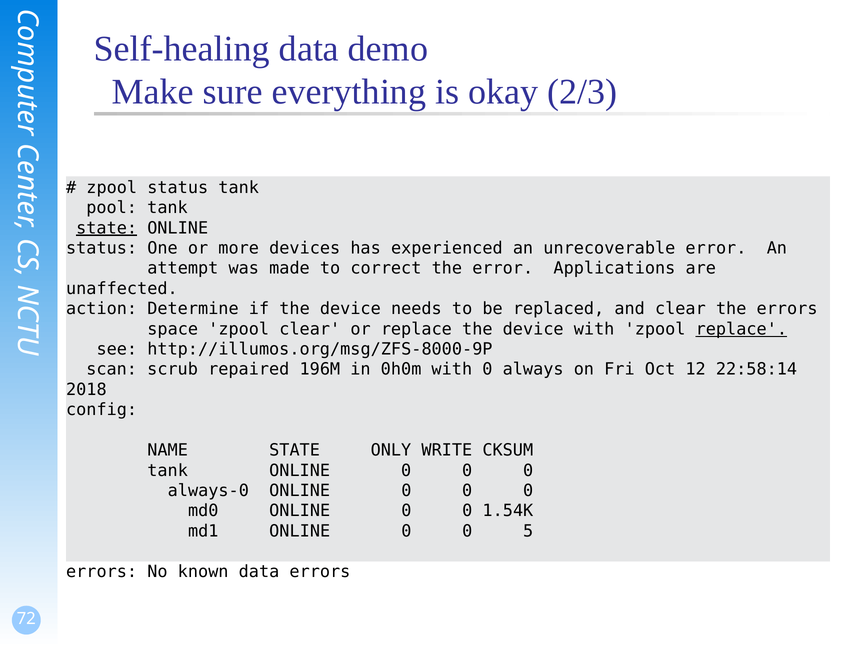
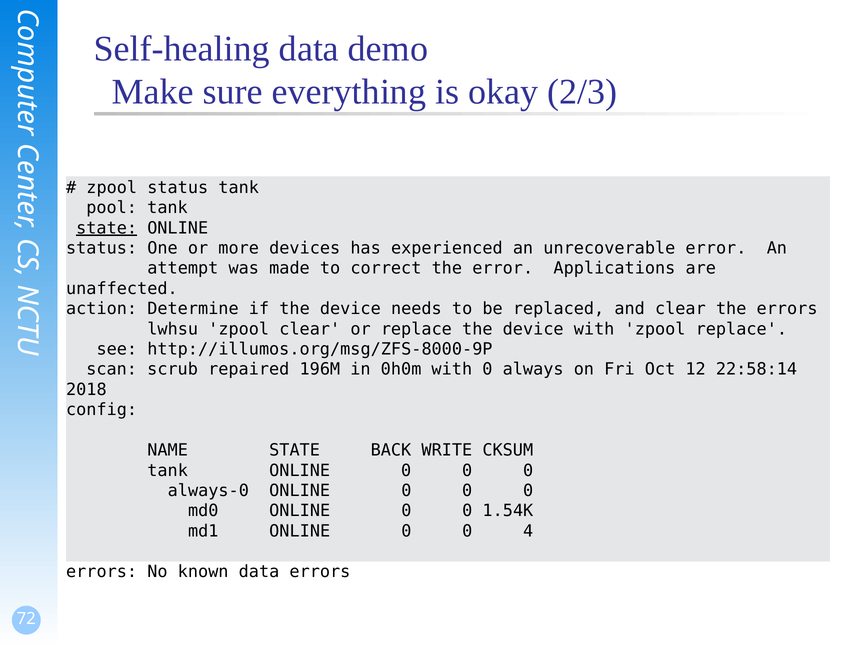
space: space -> lwhsu
replace at (741, 329) underline: present -> none
ONLY: ONLY -> BACK
5: 5 -> 4
